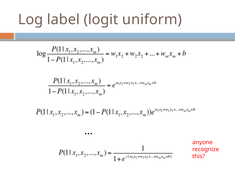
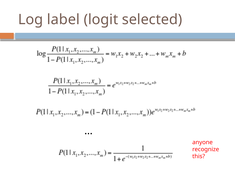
uniform: uniform -> selected
